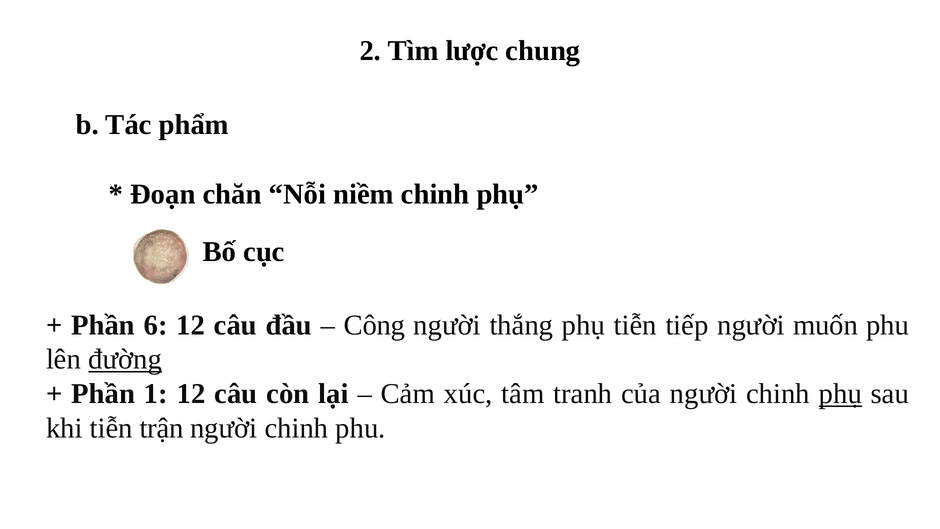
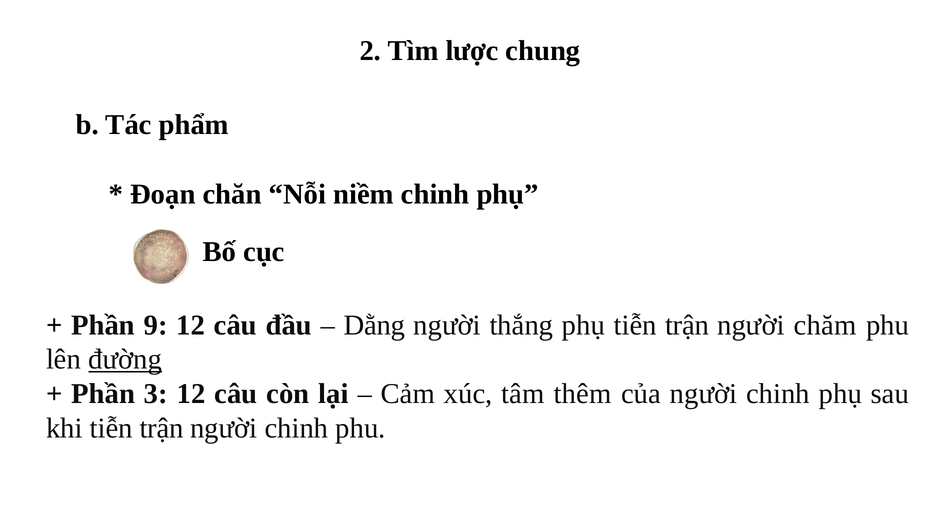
6: 6 -> 9
Công: Công -> Dằng
phụ tiễn tiếp: tiếp -> trận
muốn: muốn -> chăm
1: 1 -> 3
tranh: tranh -> thêm
phụ at (840, 394) underline: present -> none
